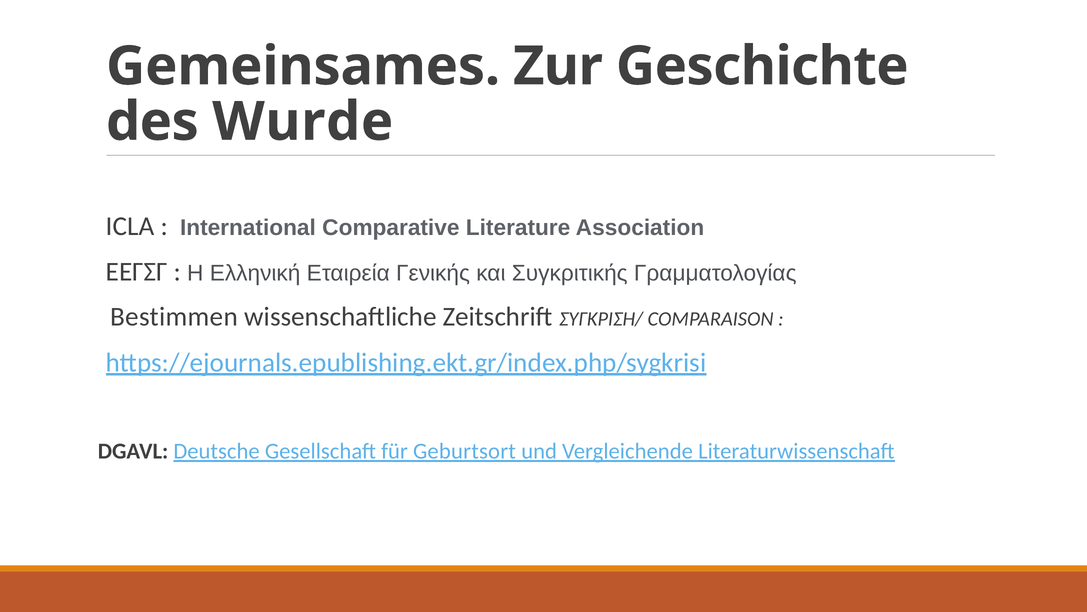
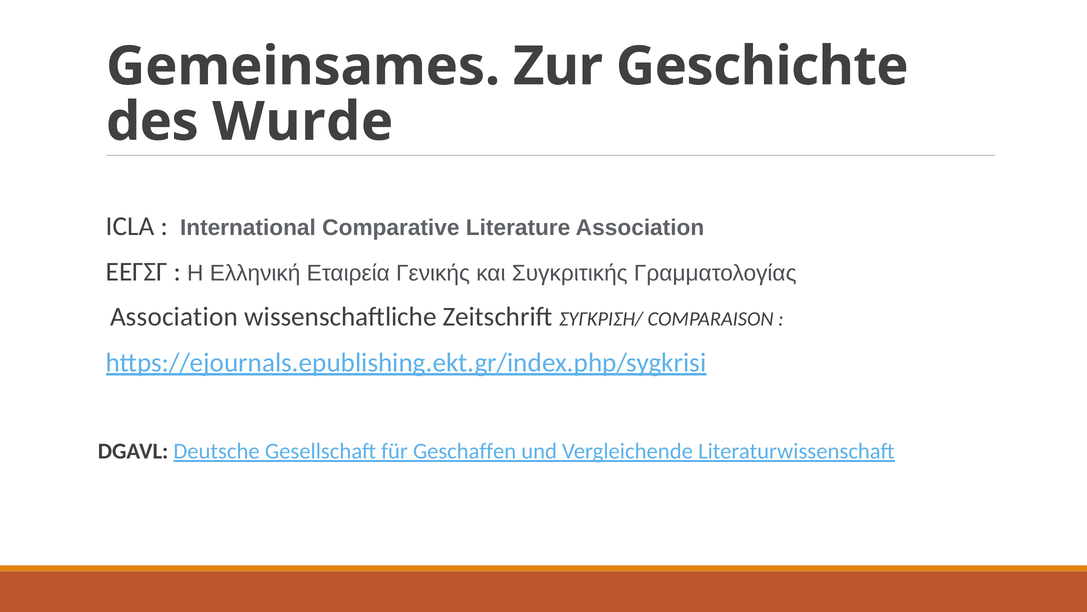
Bestimmen at (174, 317): Bestimmen -> Association
Geburtsort: Geburtsort -> Geschaffen
